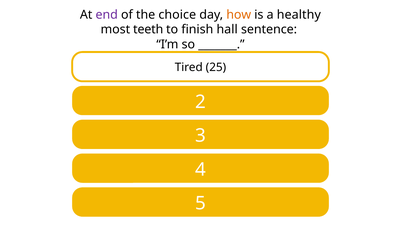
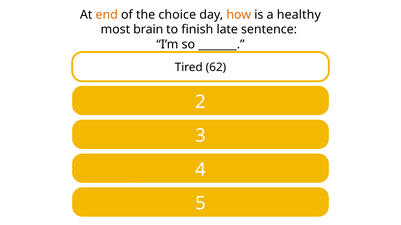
end colour: purple -> orange
teeth: teeth -> brain
hall: hall -> late
25: 25 -> 62
